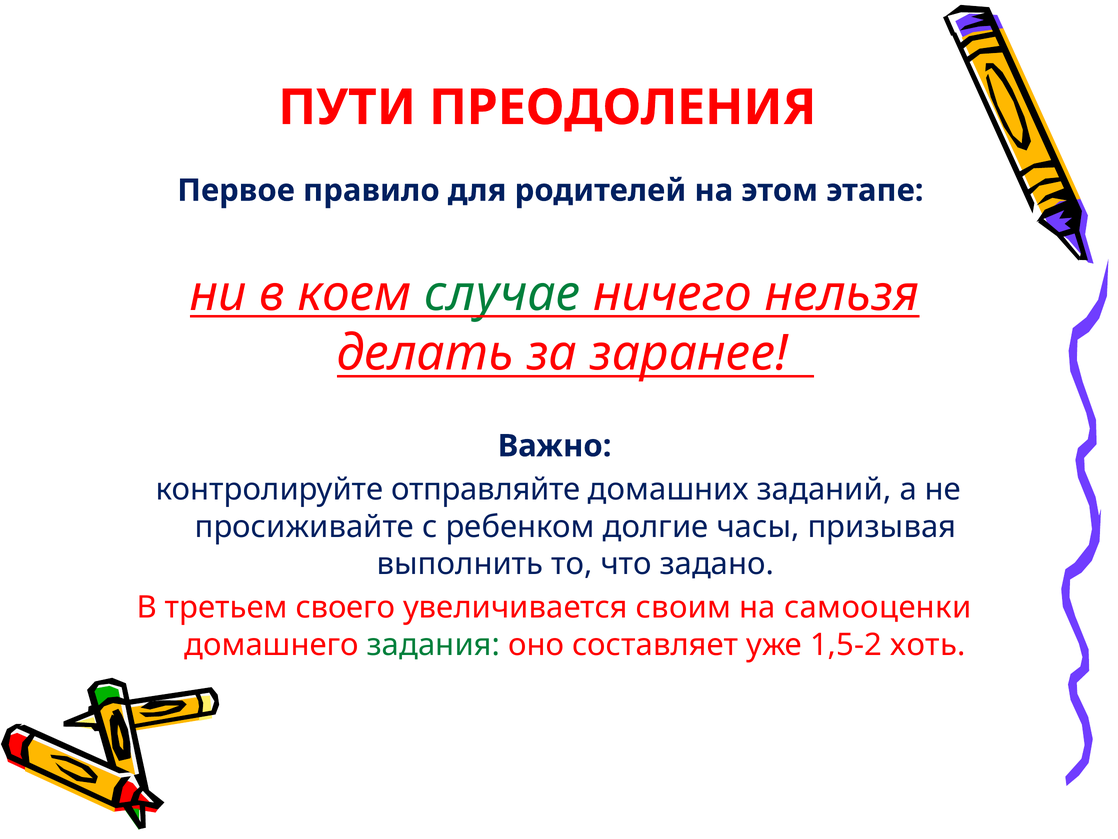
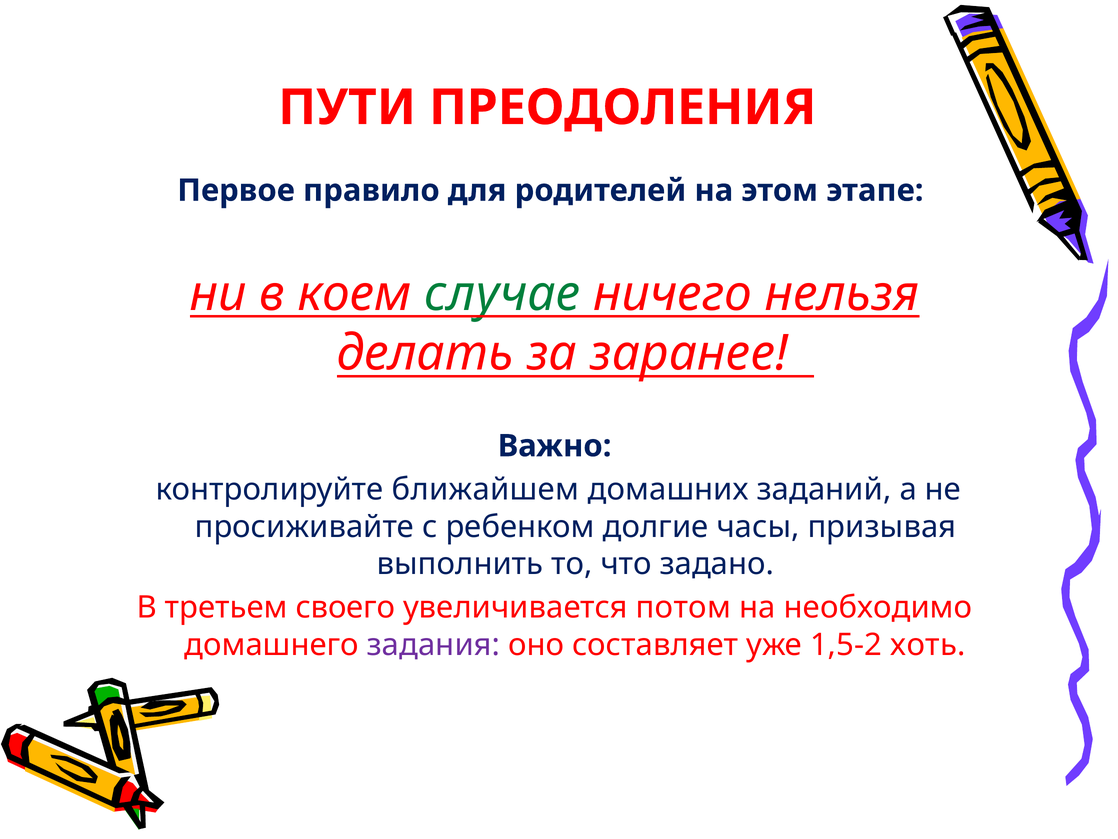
отправляйте: отправляйте -> ближайшем
своим: своим -> потом
самооценки: самооценки -> необходимо
задания colour: green -> purple
